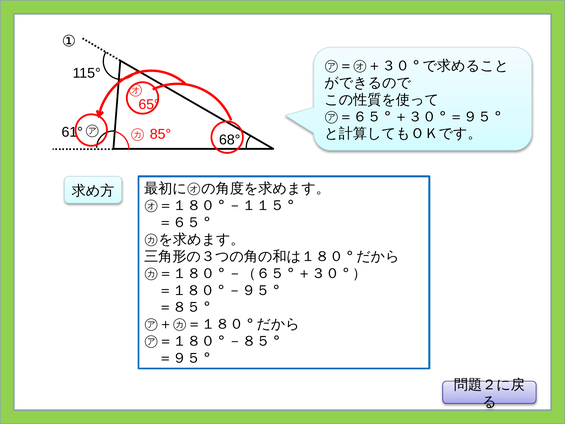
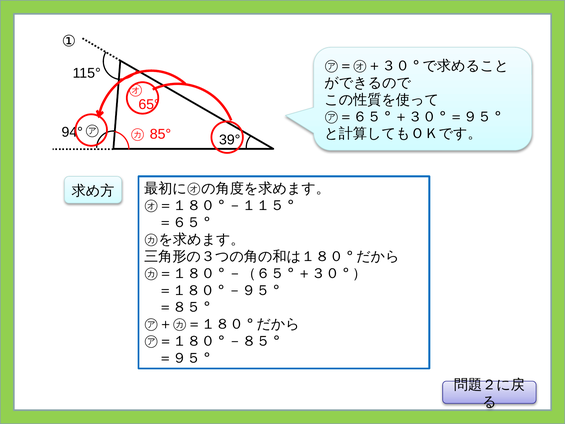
61°: 61° -> 94°
68°: 68° -> 39°
